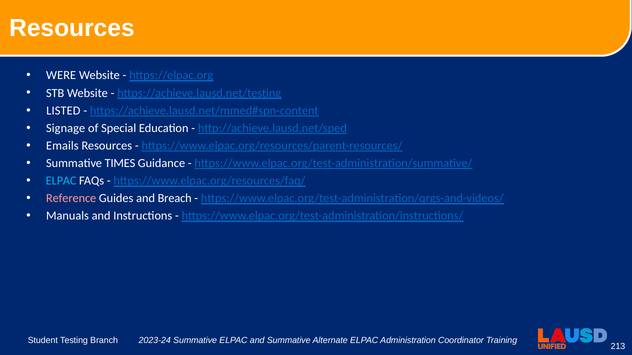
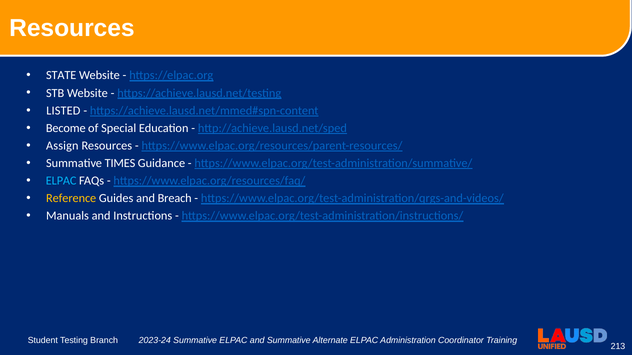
WERE: WERE -> STATE
Signage: Signage -> Become
Emails: Emails -> Assign
Reference colour: pink -> yellow
